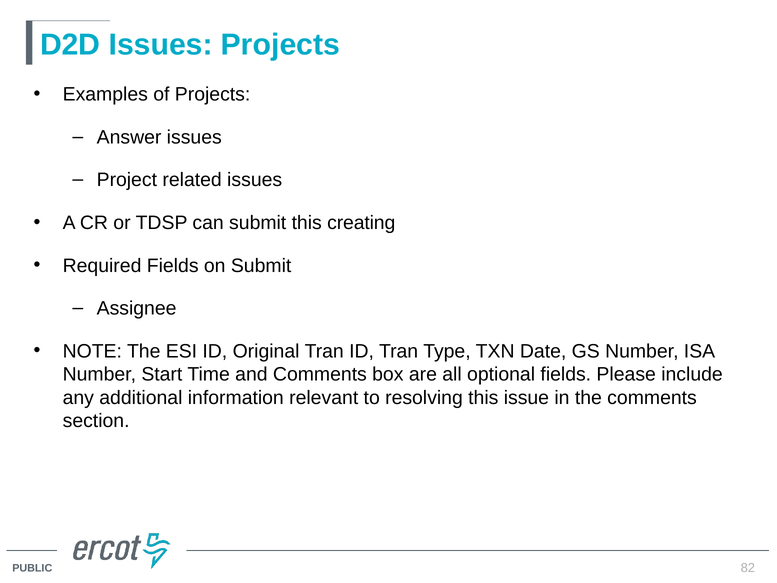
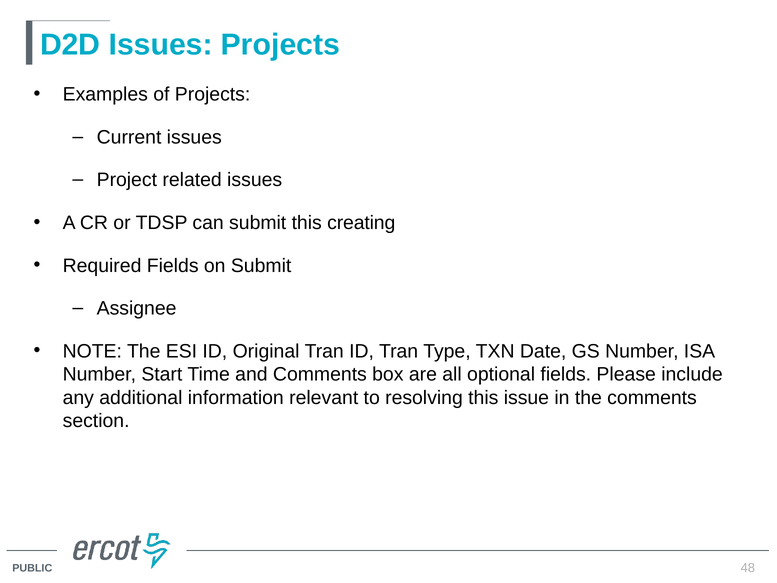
Answer: Answer -> Current
82: 82 -> 48
